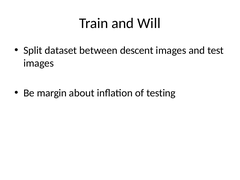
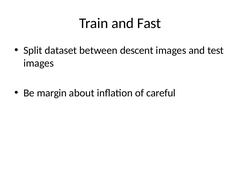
Will: Will -> Fast
testing: testing -> careful
